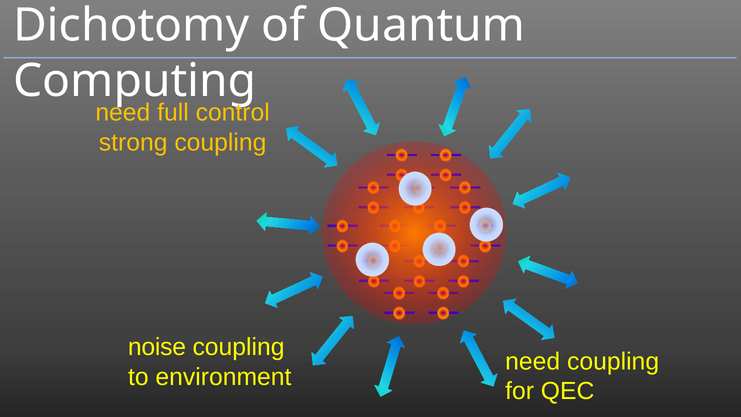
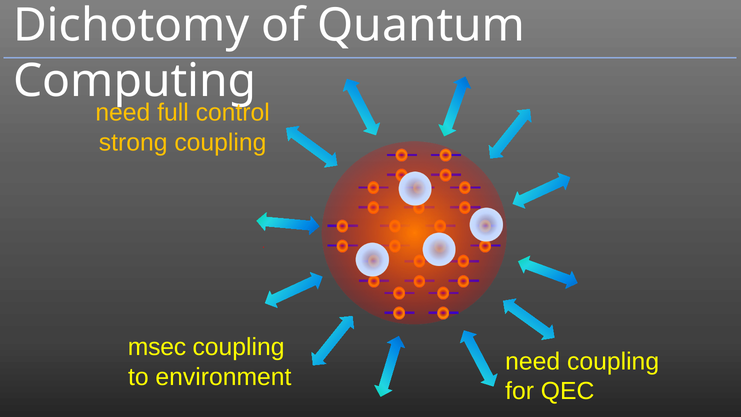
noise: noise -> msec
